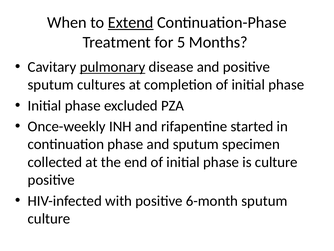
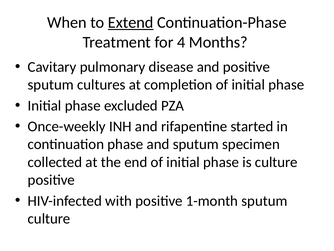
5: 5 -> 4
pulmonary underline: present -> none
6-month: 6-month -> 1-month
